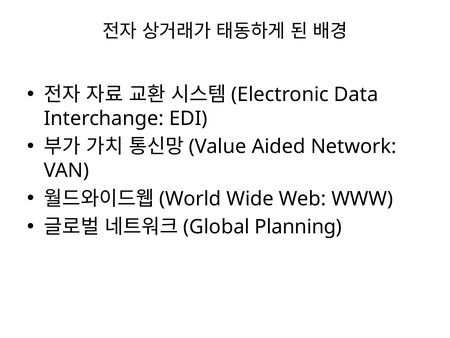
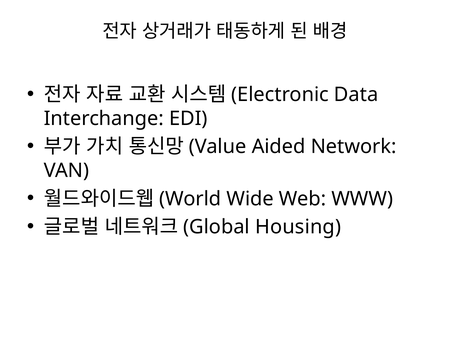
Planning: Planning -> Housing
